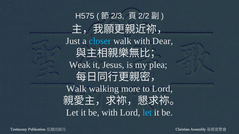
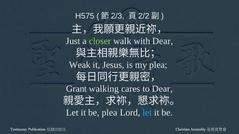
closer colour: light blue -> light green
Walk at (76, 89): Walk -> Grant
more: more -> cares
to Lord: Lord -> Dear
be with: with -> plea
